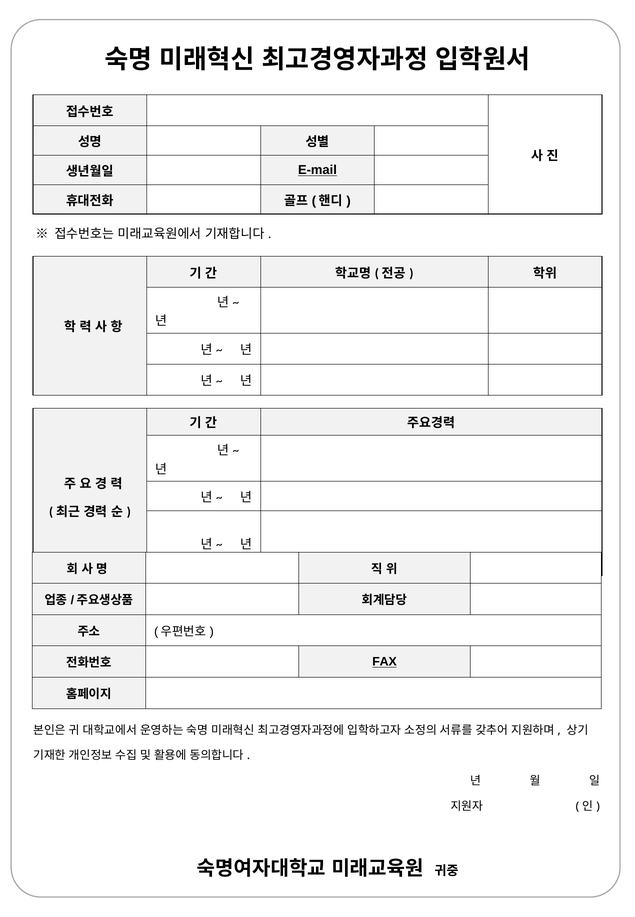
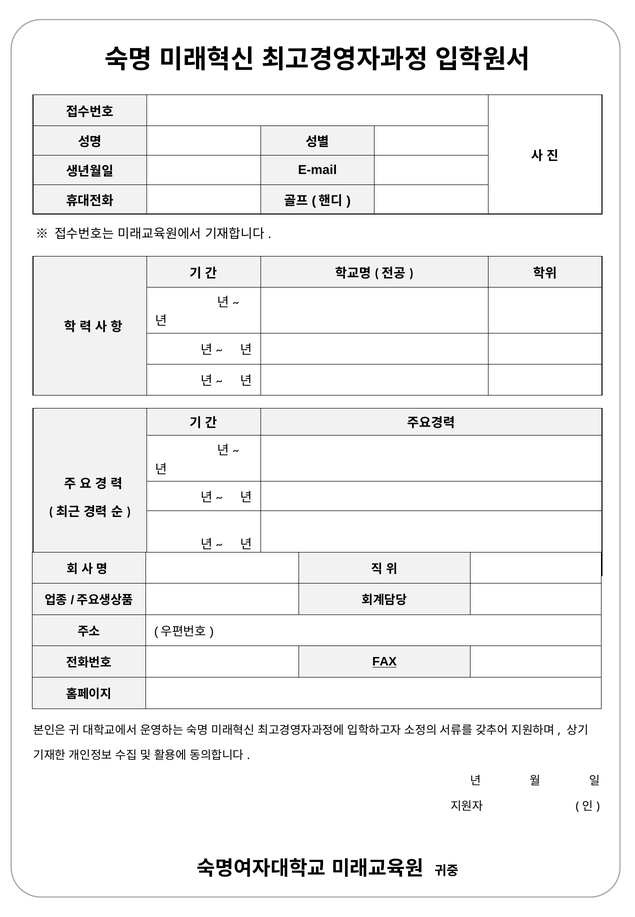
E-mail underline: present -> none
